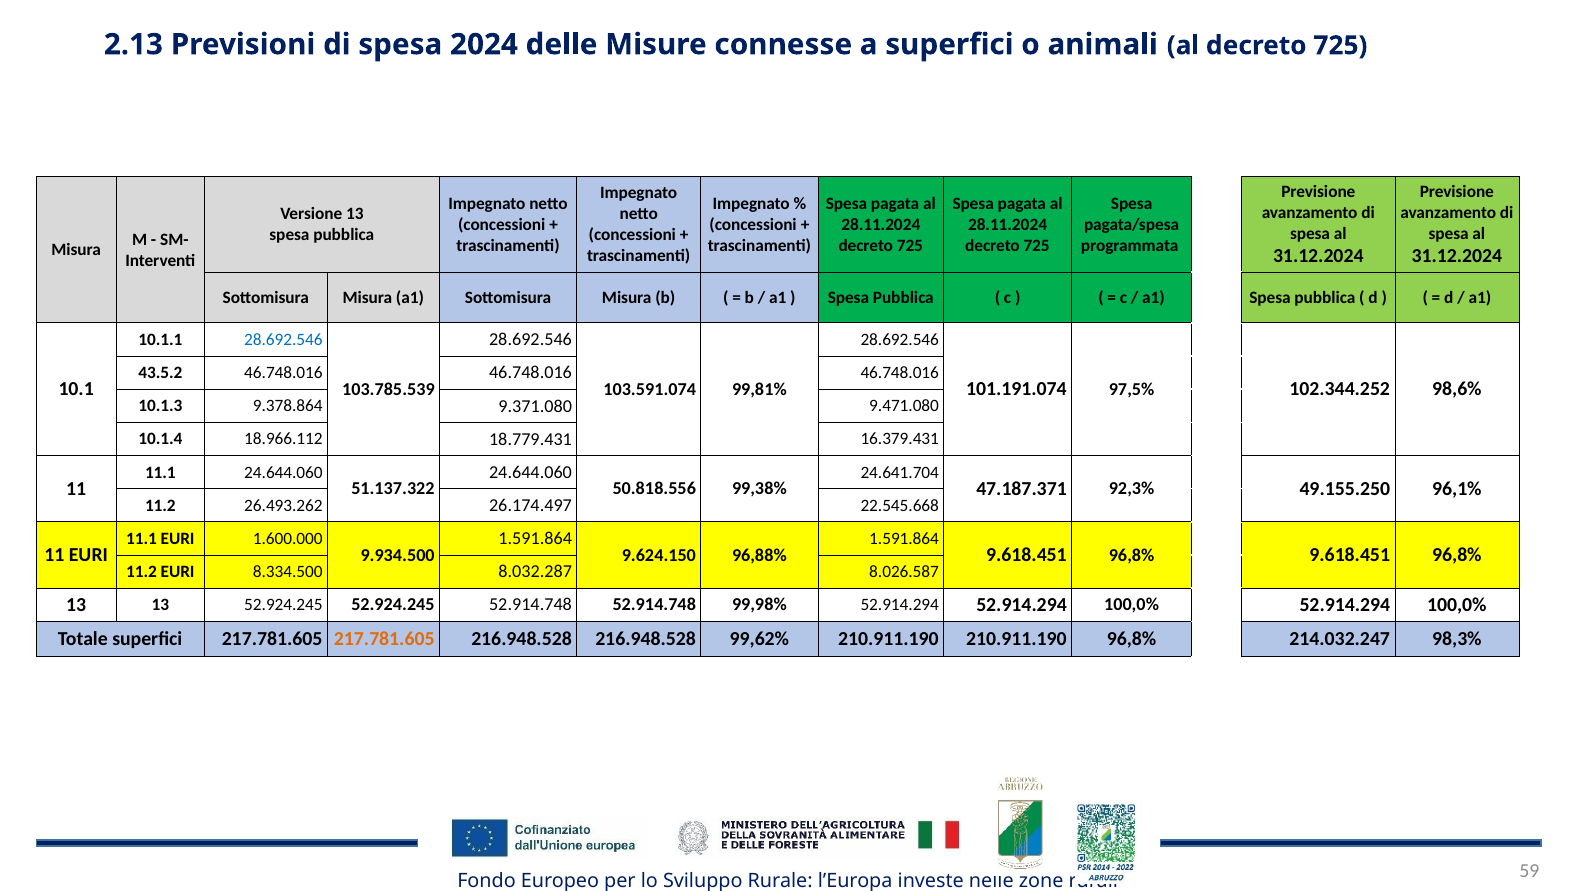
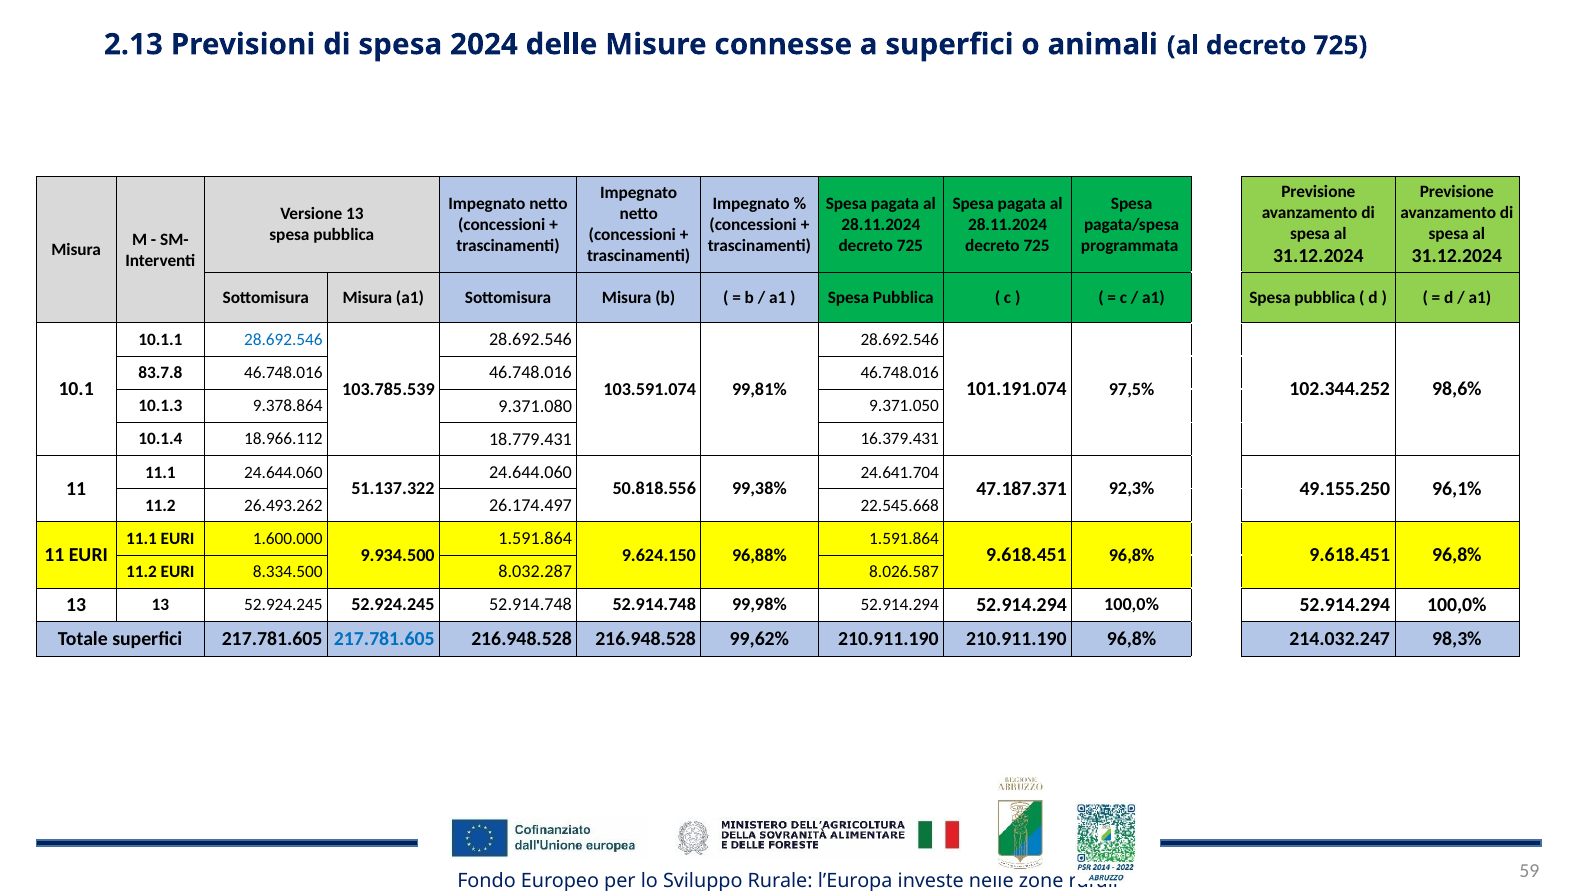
43.5.2: 43.5.2 -> 83.7.8
9.471.080: 9.471.080 -> 9.371.050
217.781.605 at (384, 639) colour: orange -> blue
